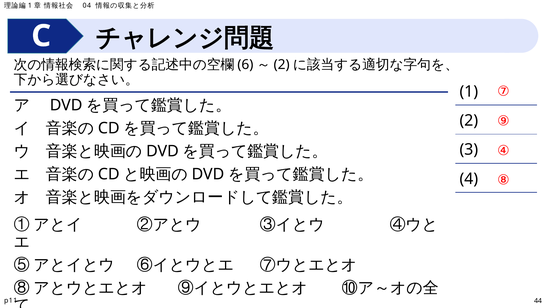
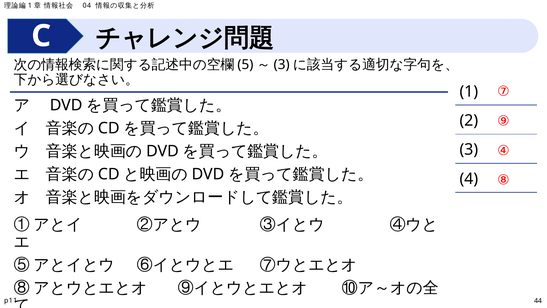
6: 6 -> 5
2 at (282, 65): 2 -> 3
